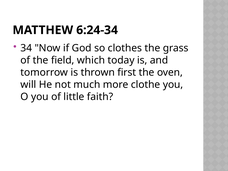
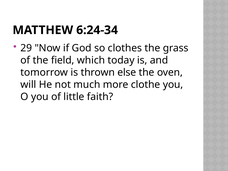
34: 34 -> 29
first: first -> else
